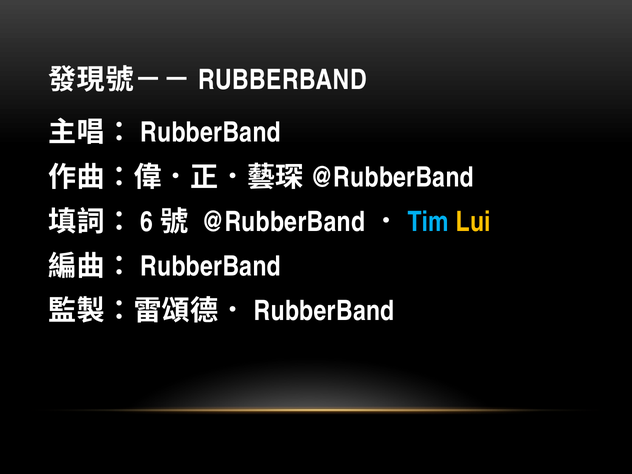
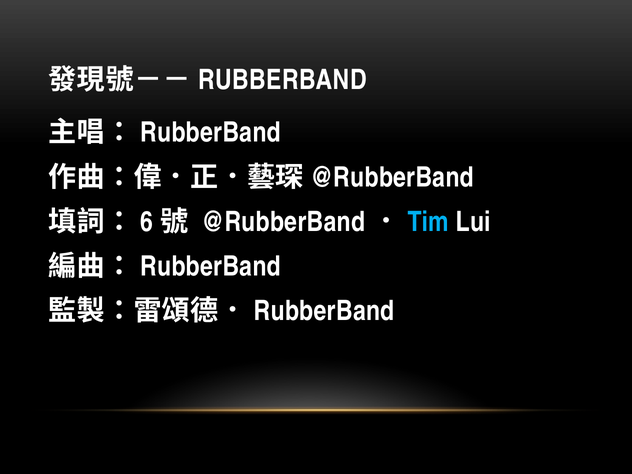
Lui colour: yellow -> white
